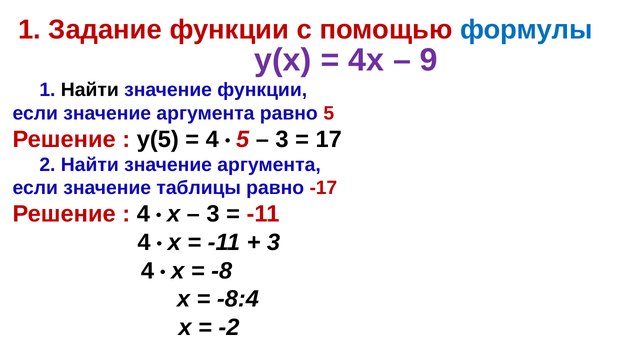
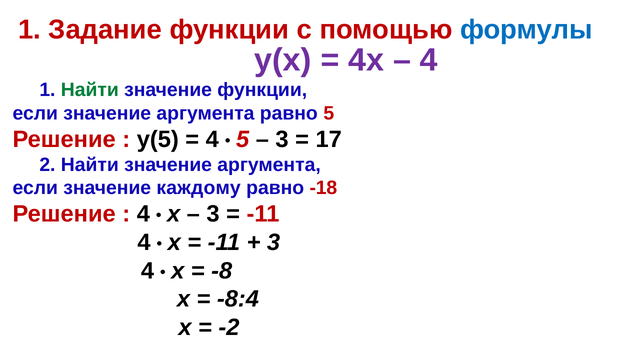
9 at (429, 60): 9 -> 4
Найти at (90, 90) colour: black -> green
таблицы: таблицы -> каждому
-17: -17 -> -18
